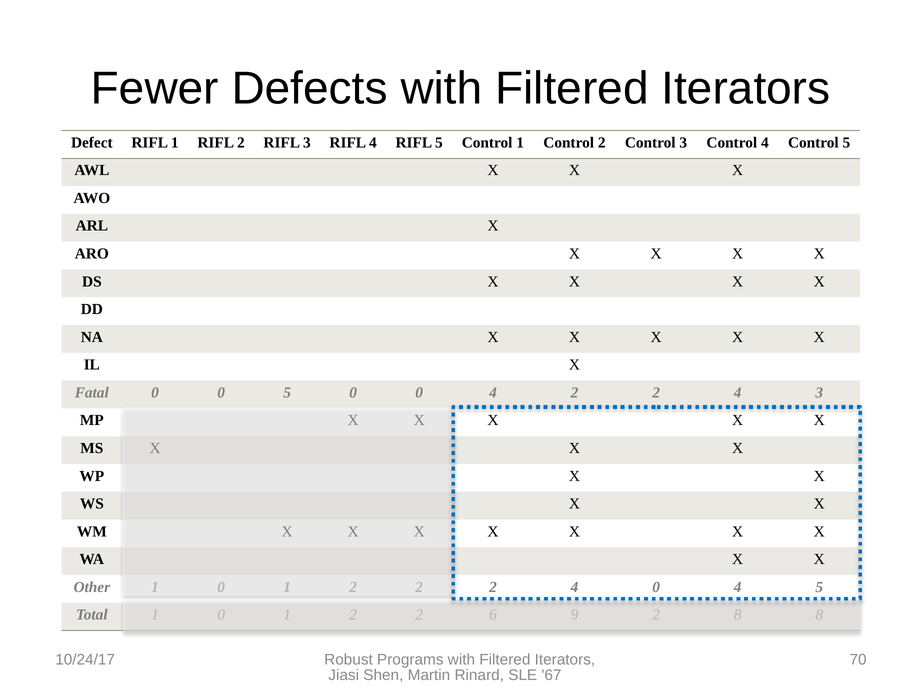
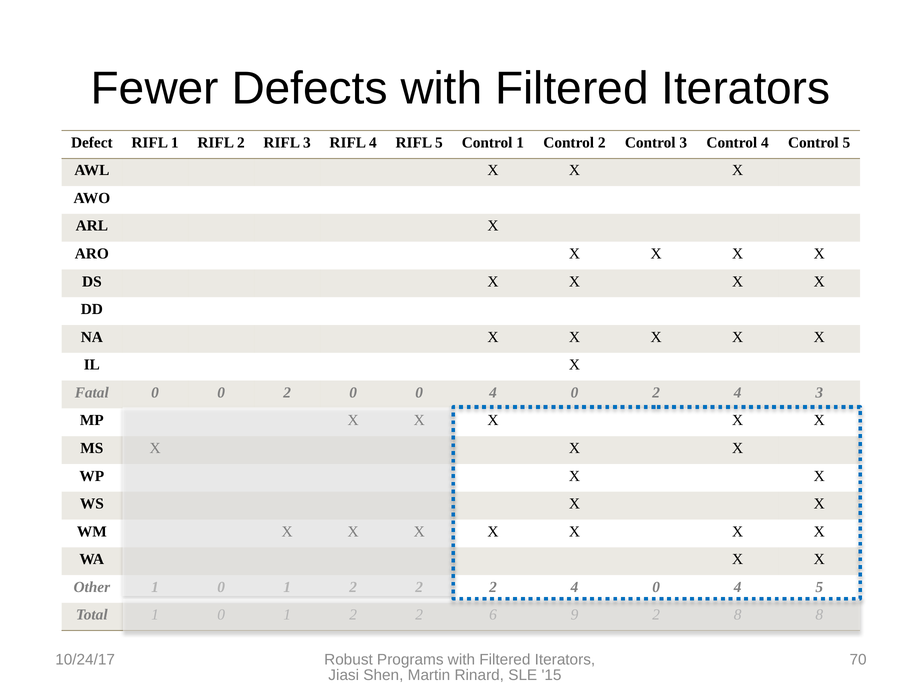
0 0 5: 5 -> 2
0 4 2: 2 -> 0
67: 67 -> 15
